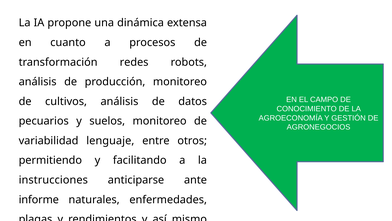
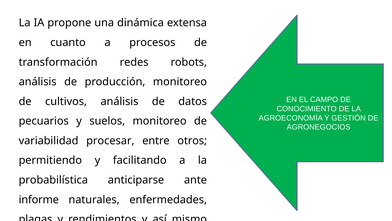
lenguaje: lenguaje -> procesar
instrucciones: instrucciones -> probabilística
